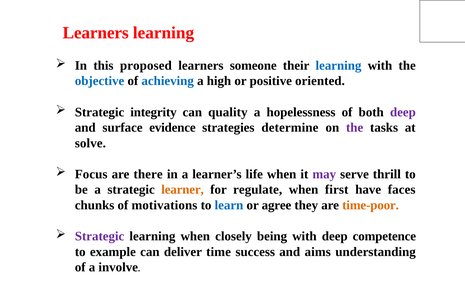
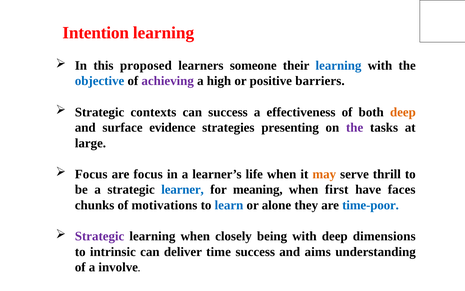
Learners at (96, 33): Learners -> Intention
achieving colour: blue -> purple
oriented: oriented -> barriers
integrity: integrity -> contexts
can quality: quality -> success
hopelessness: hopelessness -> effectiveness
deep at (403, 112) colour: purple -> orange
determine: determine -> presenting
solve: solve -> large
are there: there -> focus
may colour: purple -> orange
learner colour: orange -> blue
regulate: regulate -> meaning
agree: agree -> alone
time-poor colour: orange -> blue
competence: competence -> dimensions
example: example -> intrinsic
